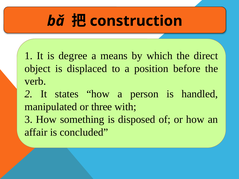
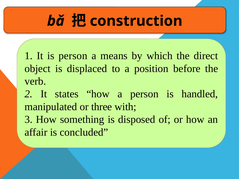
is degree: degree -> person
